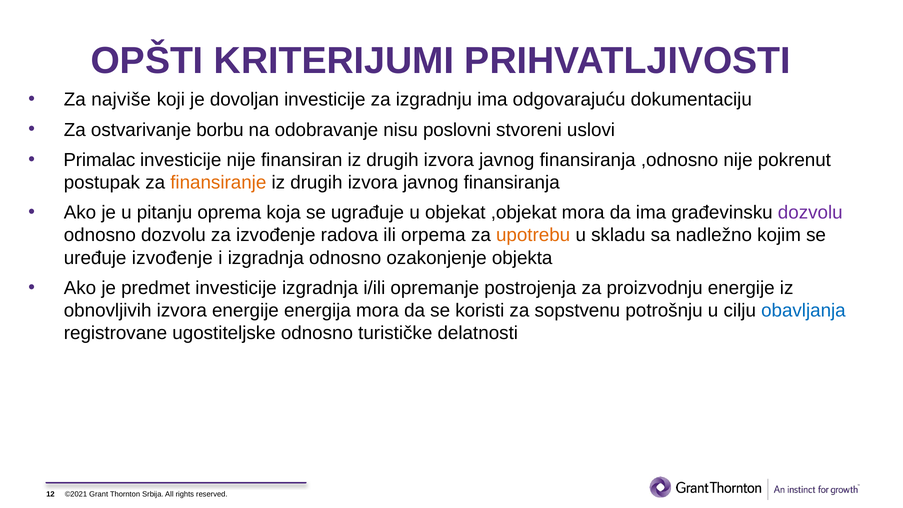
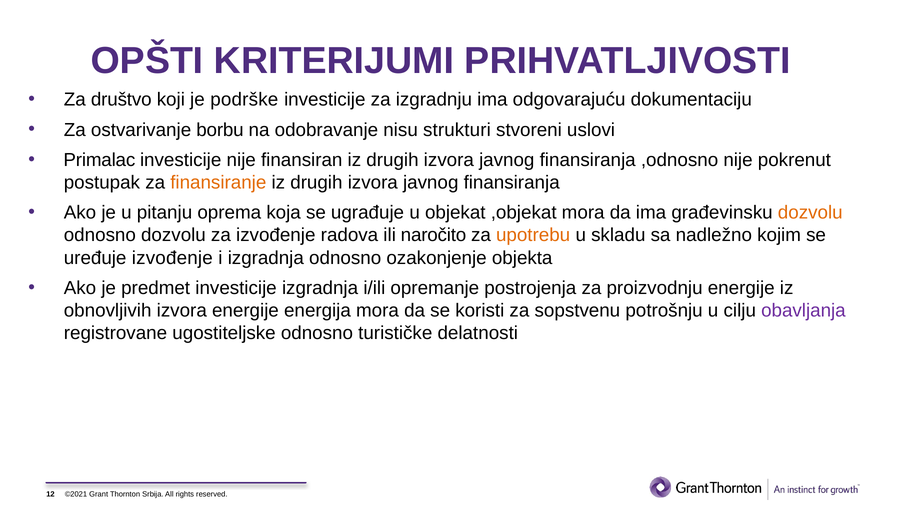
najviše: najviše -> društvo
dovoljan: dovoljan -> podrške
poslovni: poslovni -> strukturi
dozvolu at (810, 213) colour: purple -> orange
orpema: orpema -> naročito
obavljanja colour: blue -> purple
